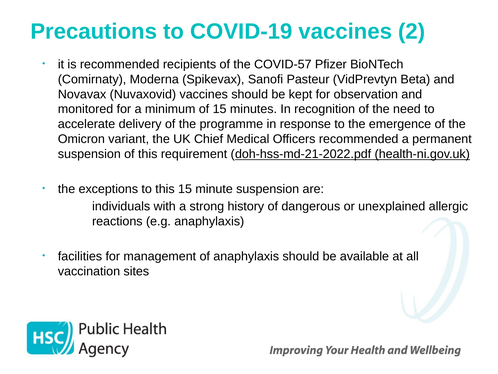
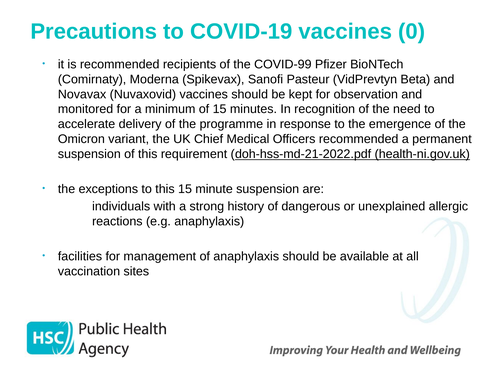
2: 2 -> 0
COVID-57: COVID-57 -> COVID-99
